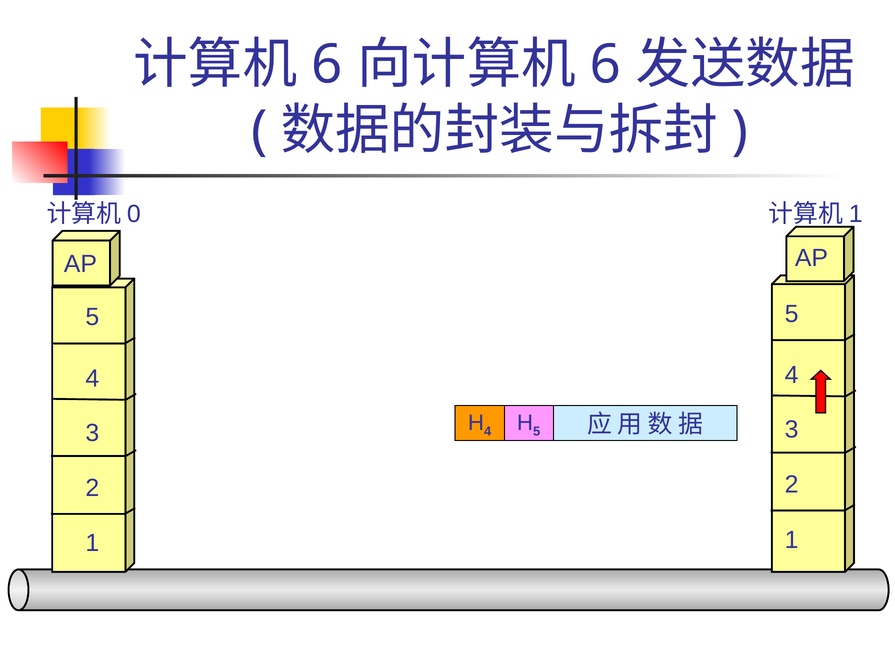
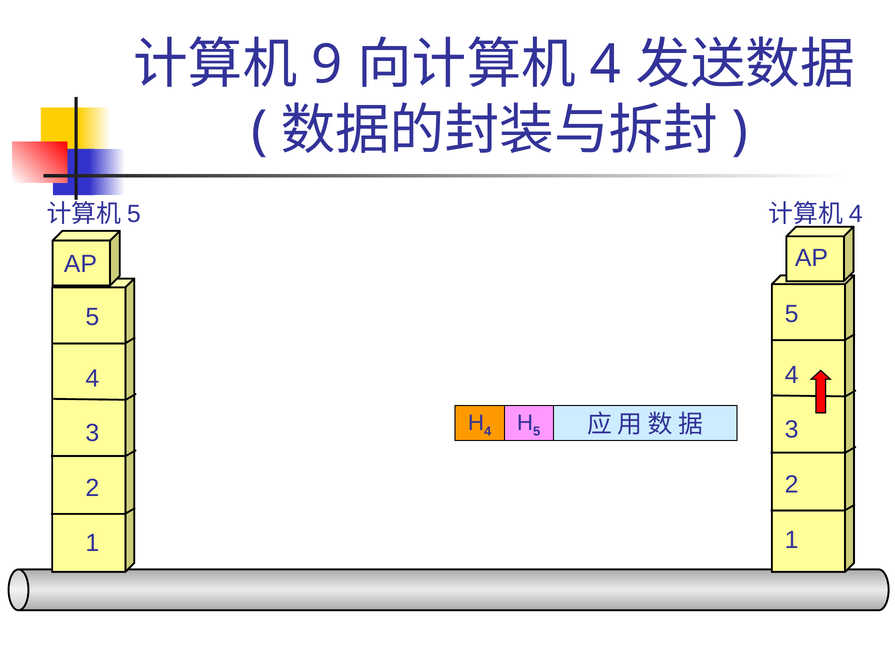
6 at (327, 65): 6 -> 9
6 at (605, 65): 6 -> 4
0 at (134, 214): 0 -> 5
1 at (856, 214): 1 -> 4
